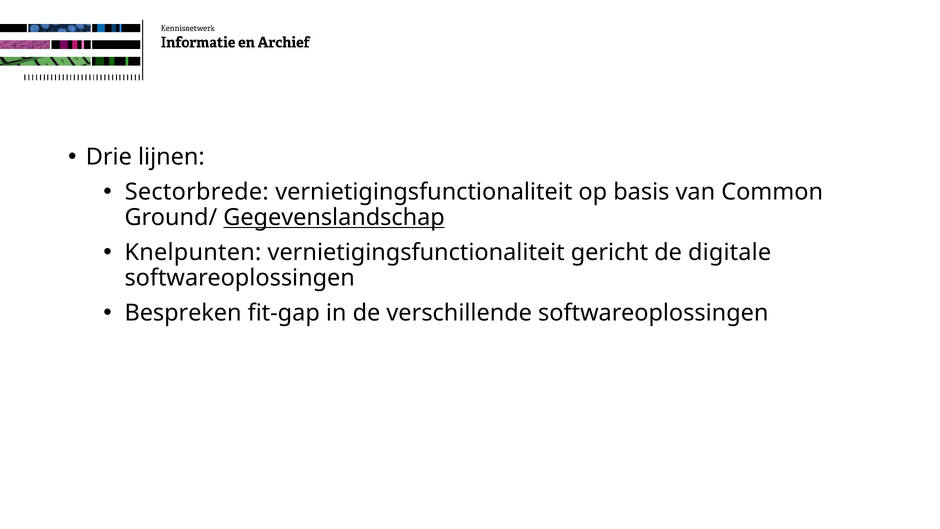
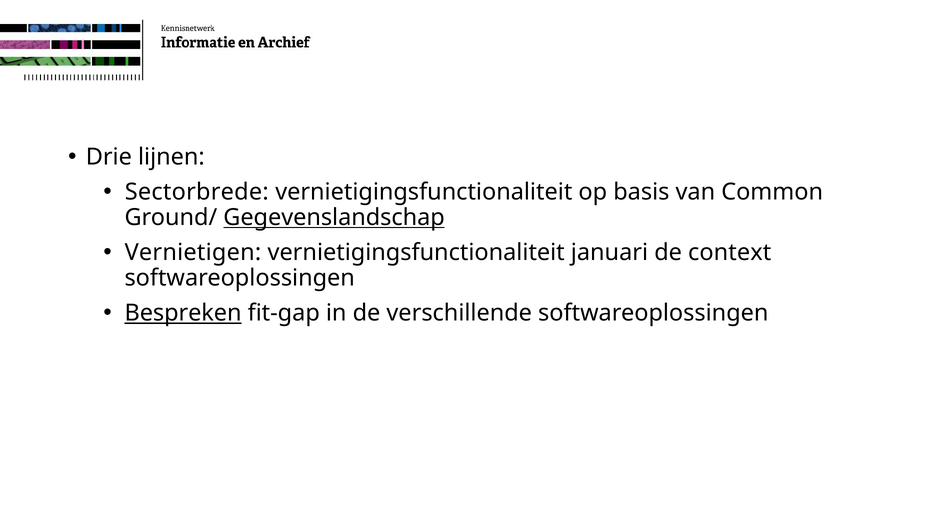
Knelpunten: Knelpunten -> Vernietigen
gericht: gericht -> januari
digitale: digitale -> context
Bespreken underline: none -> present
